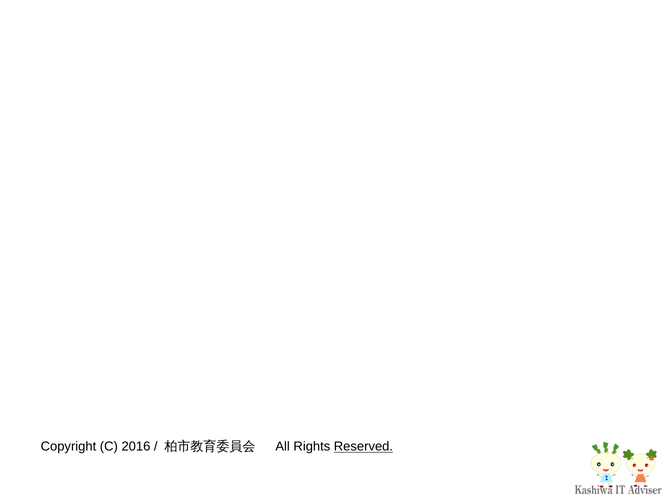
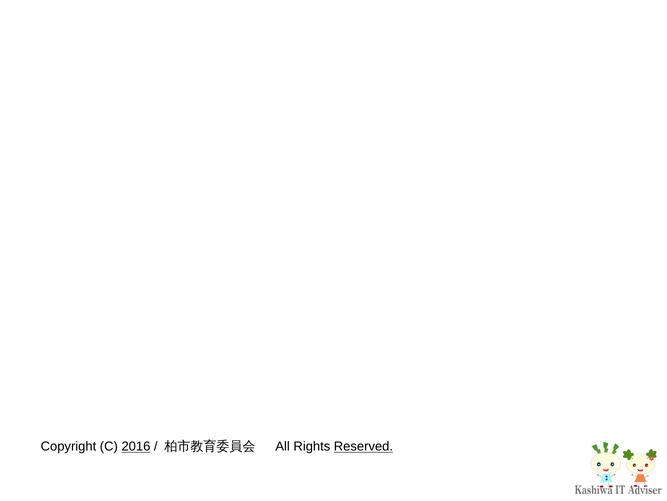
2016 underline: none -> present
